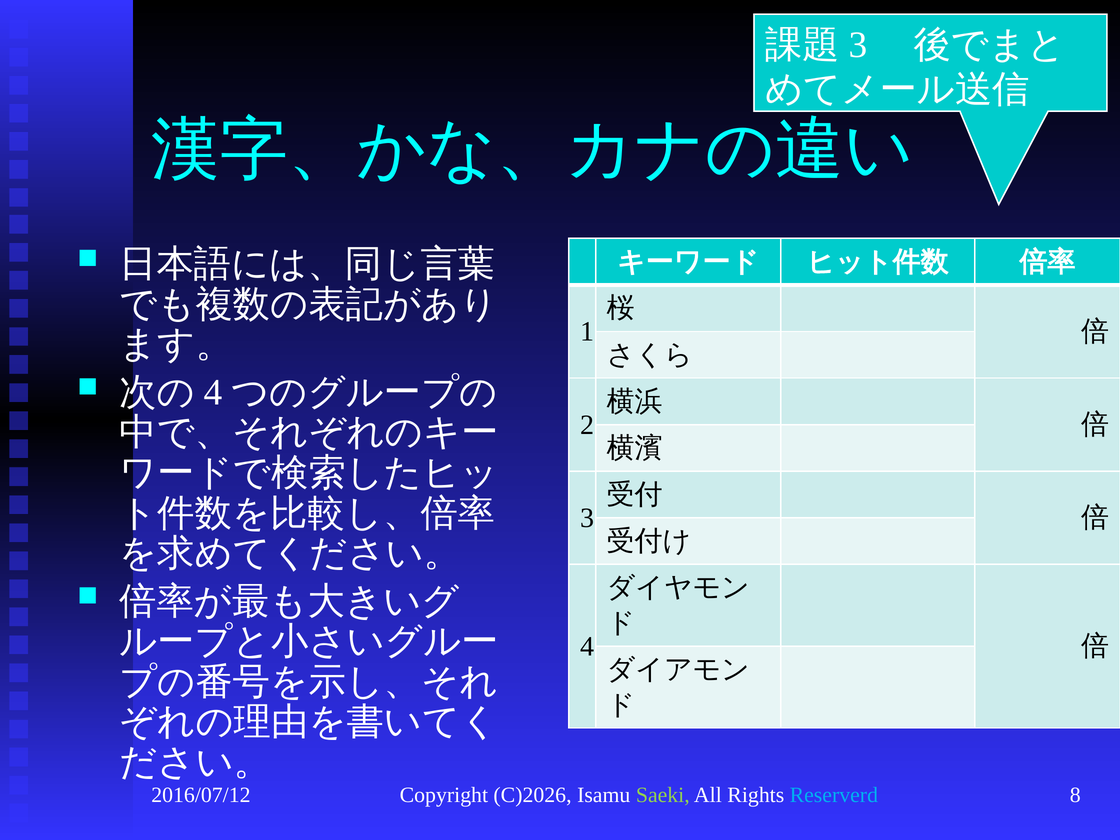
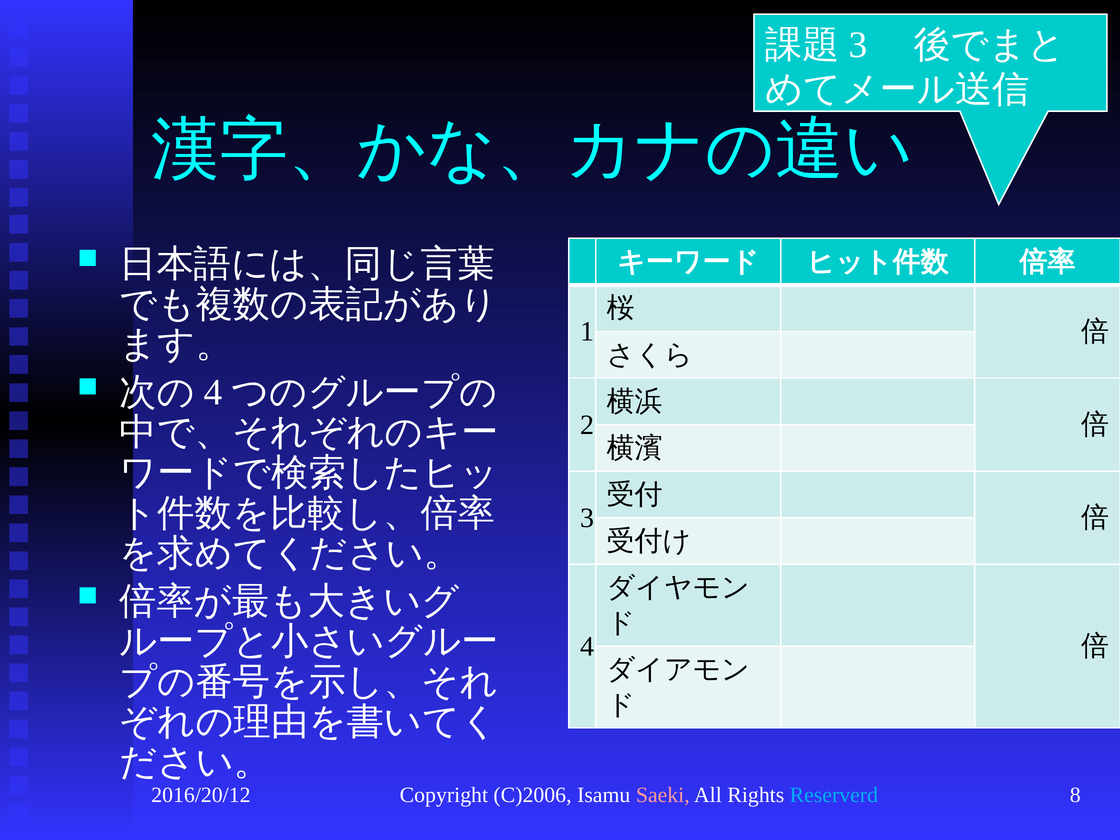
2016/07/12: 2016/07/12 -> 2016/20/12
C)2026: C)2026 -> C)2006
Saeki colour: light green -> pink
